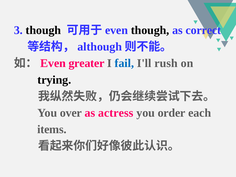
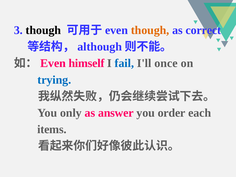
though at (150, 30) colour: black -> orange
greater: greater -> himself
rush: rush -> once
trying colour: black -> blue
over: over -> only
actress: actress -> answer
